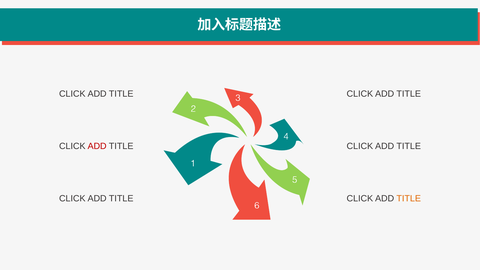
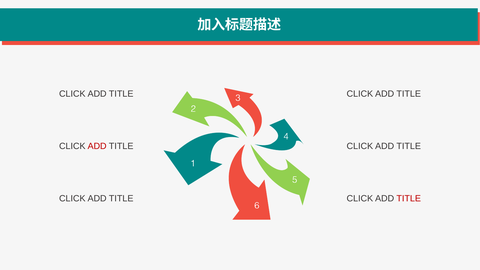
TITLE at (409, 199) colour: orange -> red
